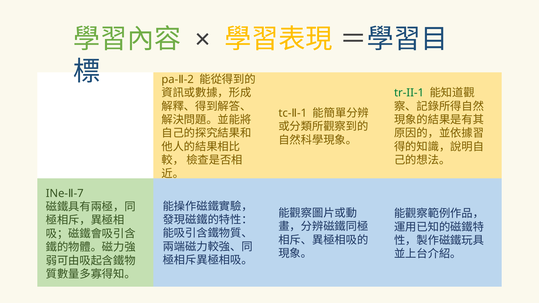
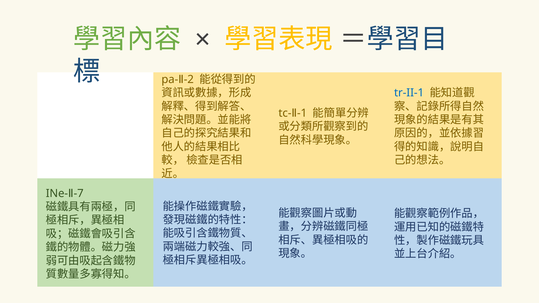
tr-II-1 colour: green -> blue
